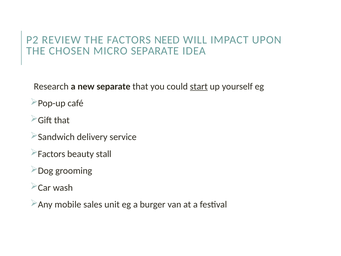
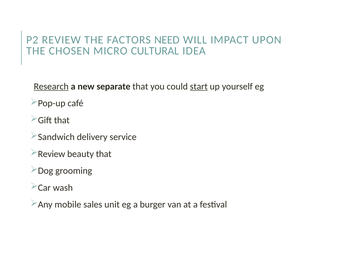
MICRO SEPARATE: SEPARATE -> CULTURAL
Research underline: none -> present
Factors at (52, 154): Factors -> Review
beauty stall: stall -> that
